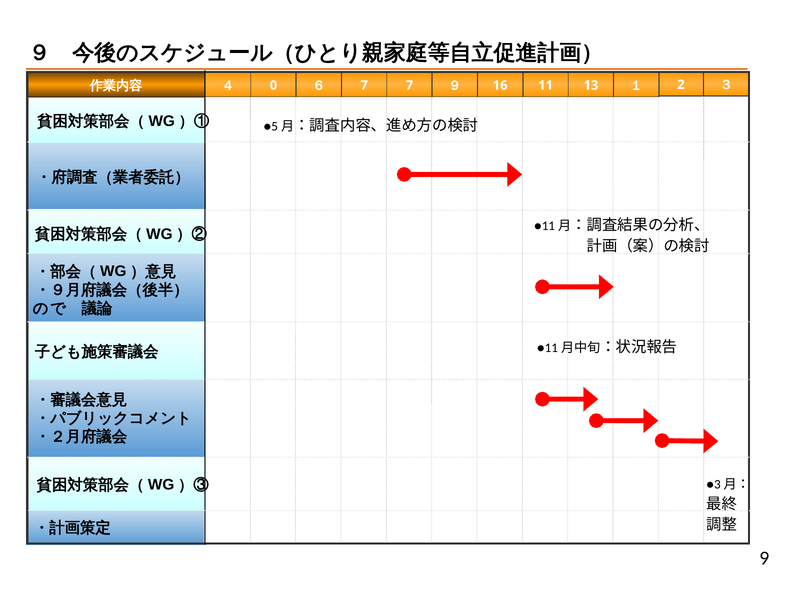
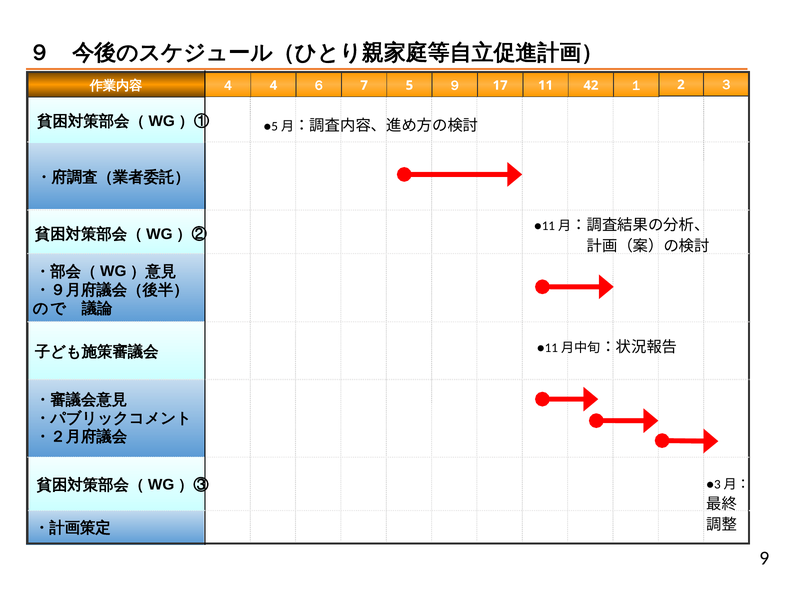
0: 0 -> 4
7 7: 7 -> 5
16: 16 -> 17
13: 13 -> 42
